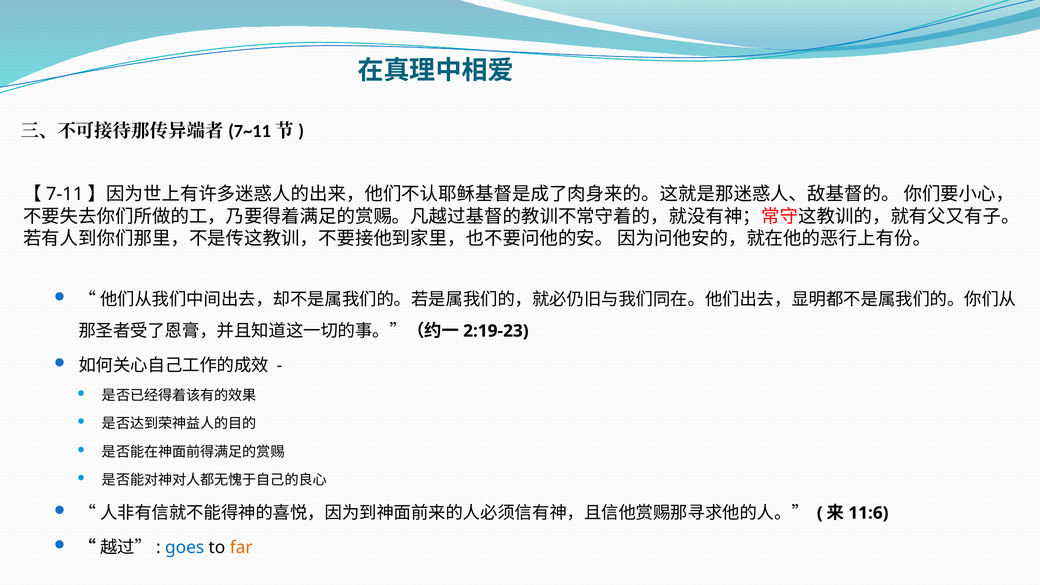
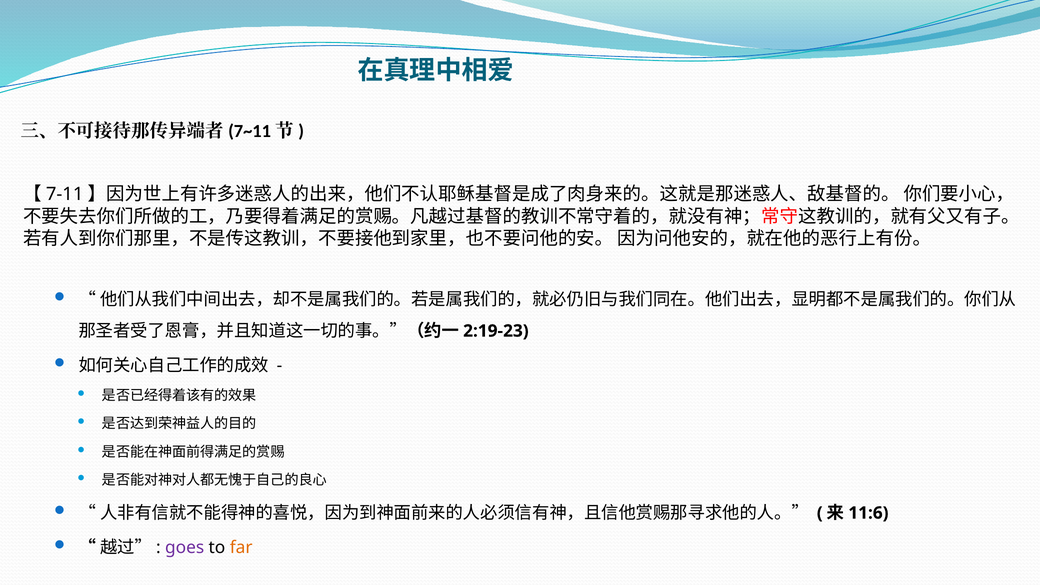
goes colour: blue -> purple
